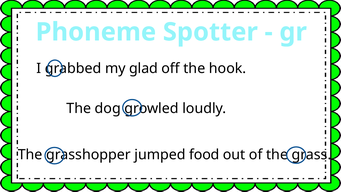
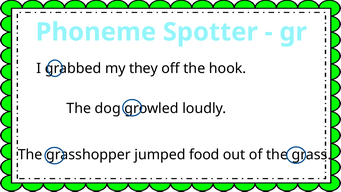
glad: glad -> they
